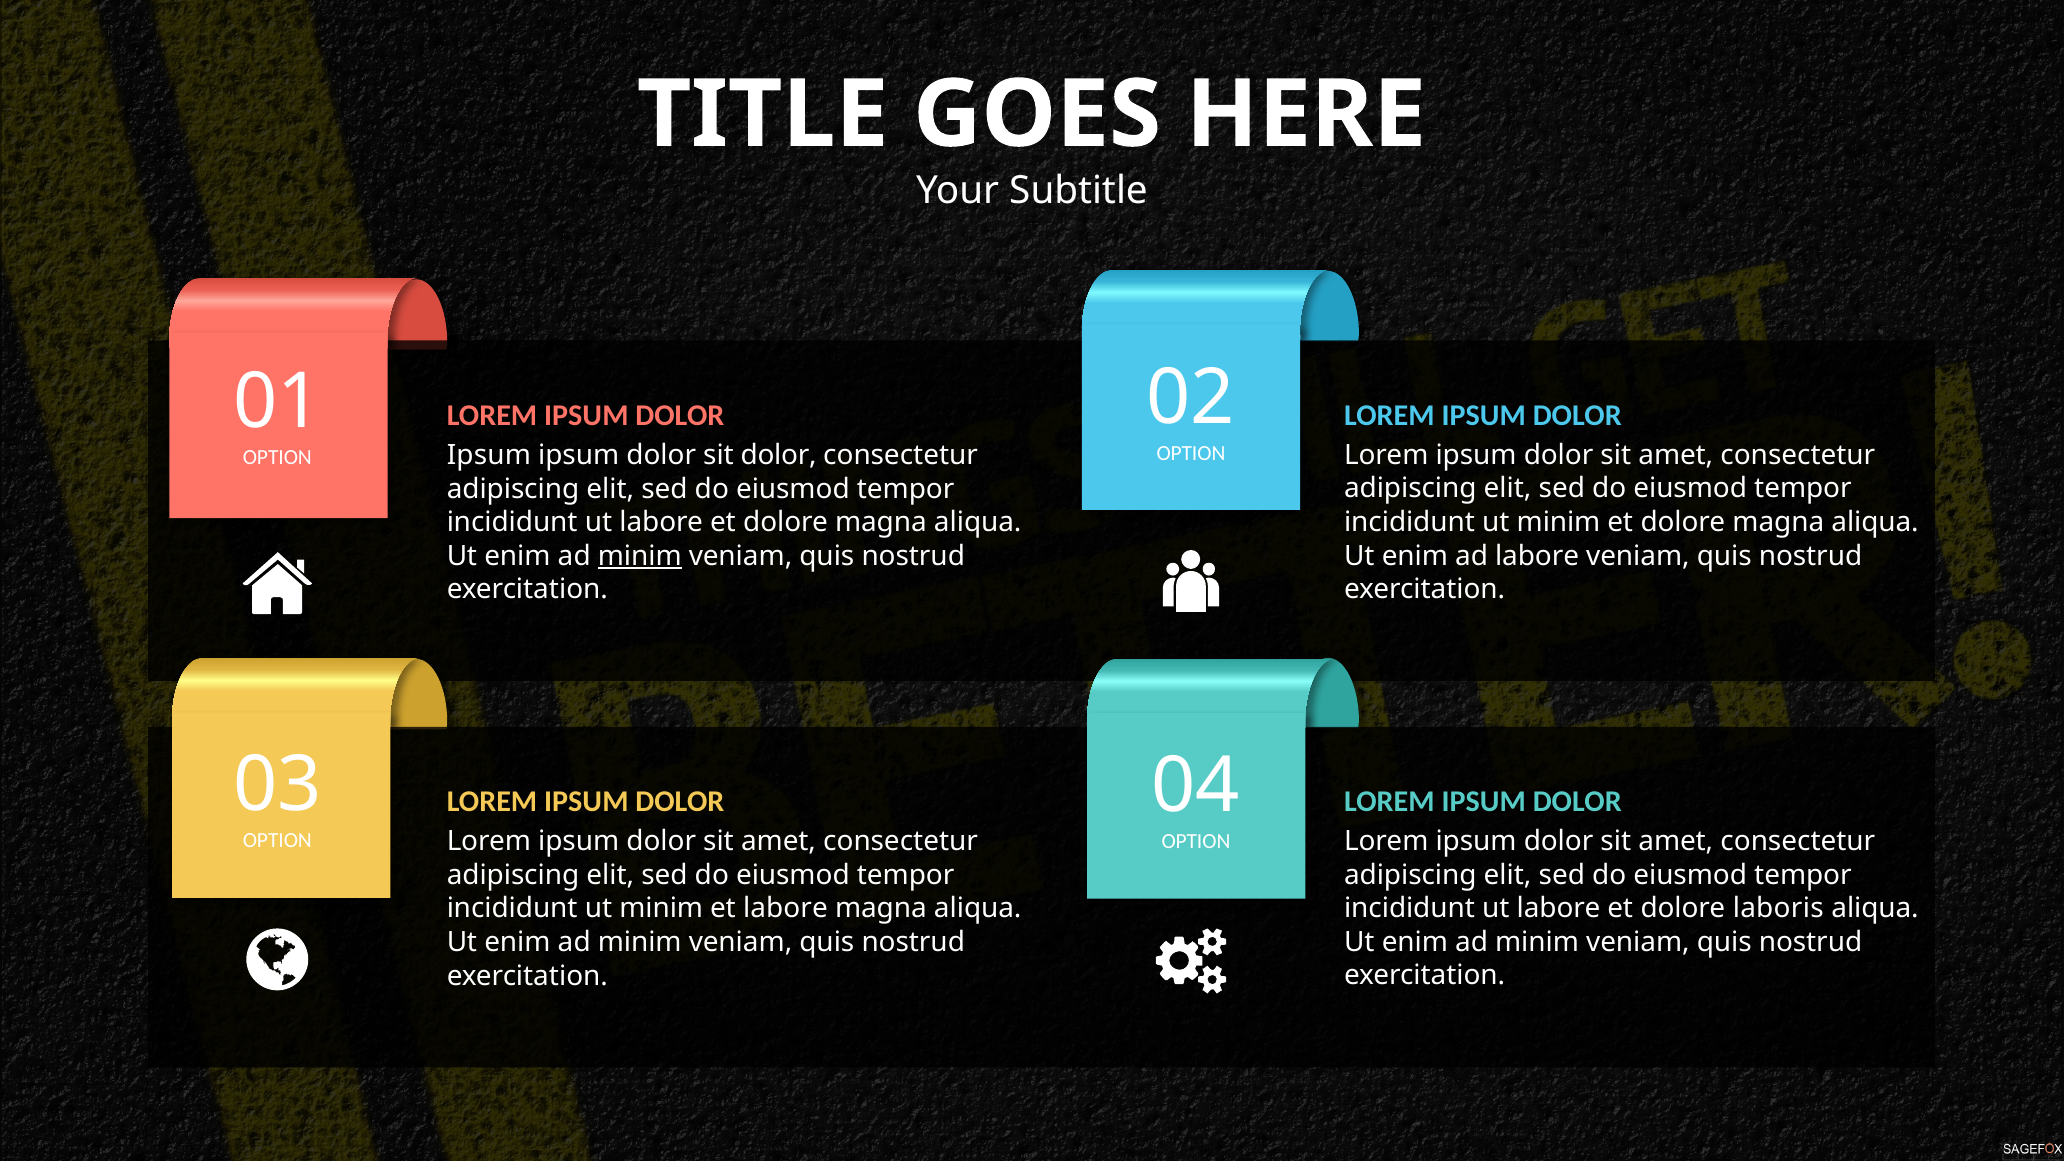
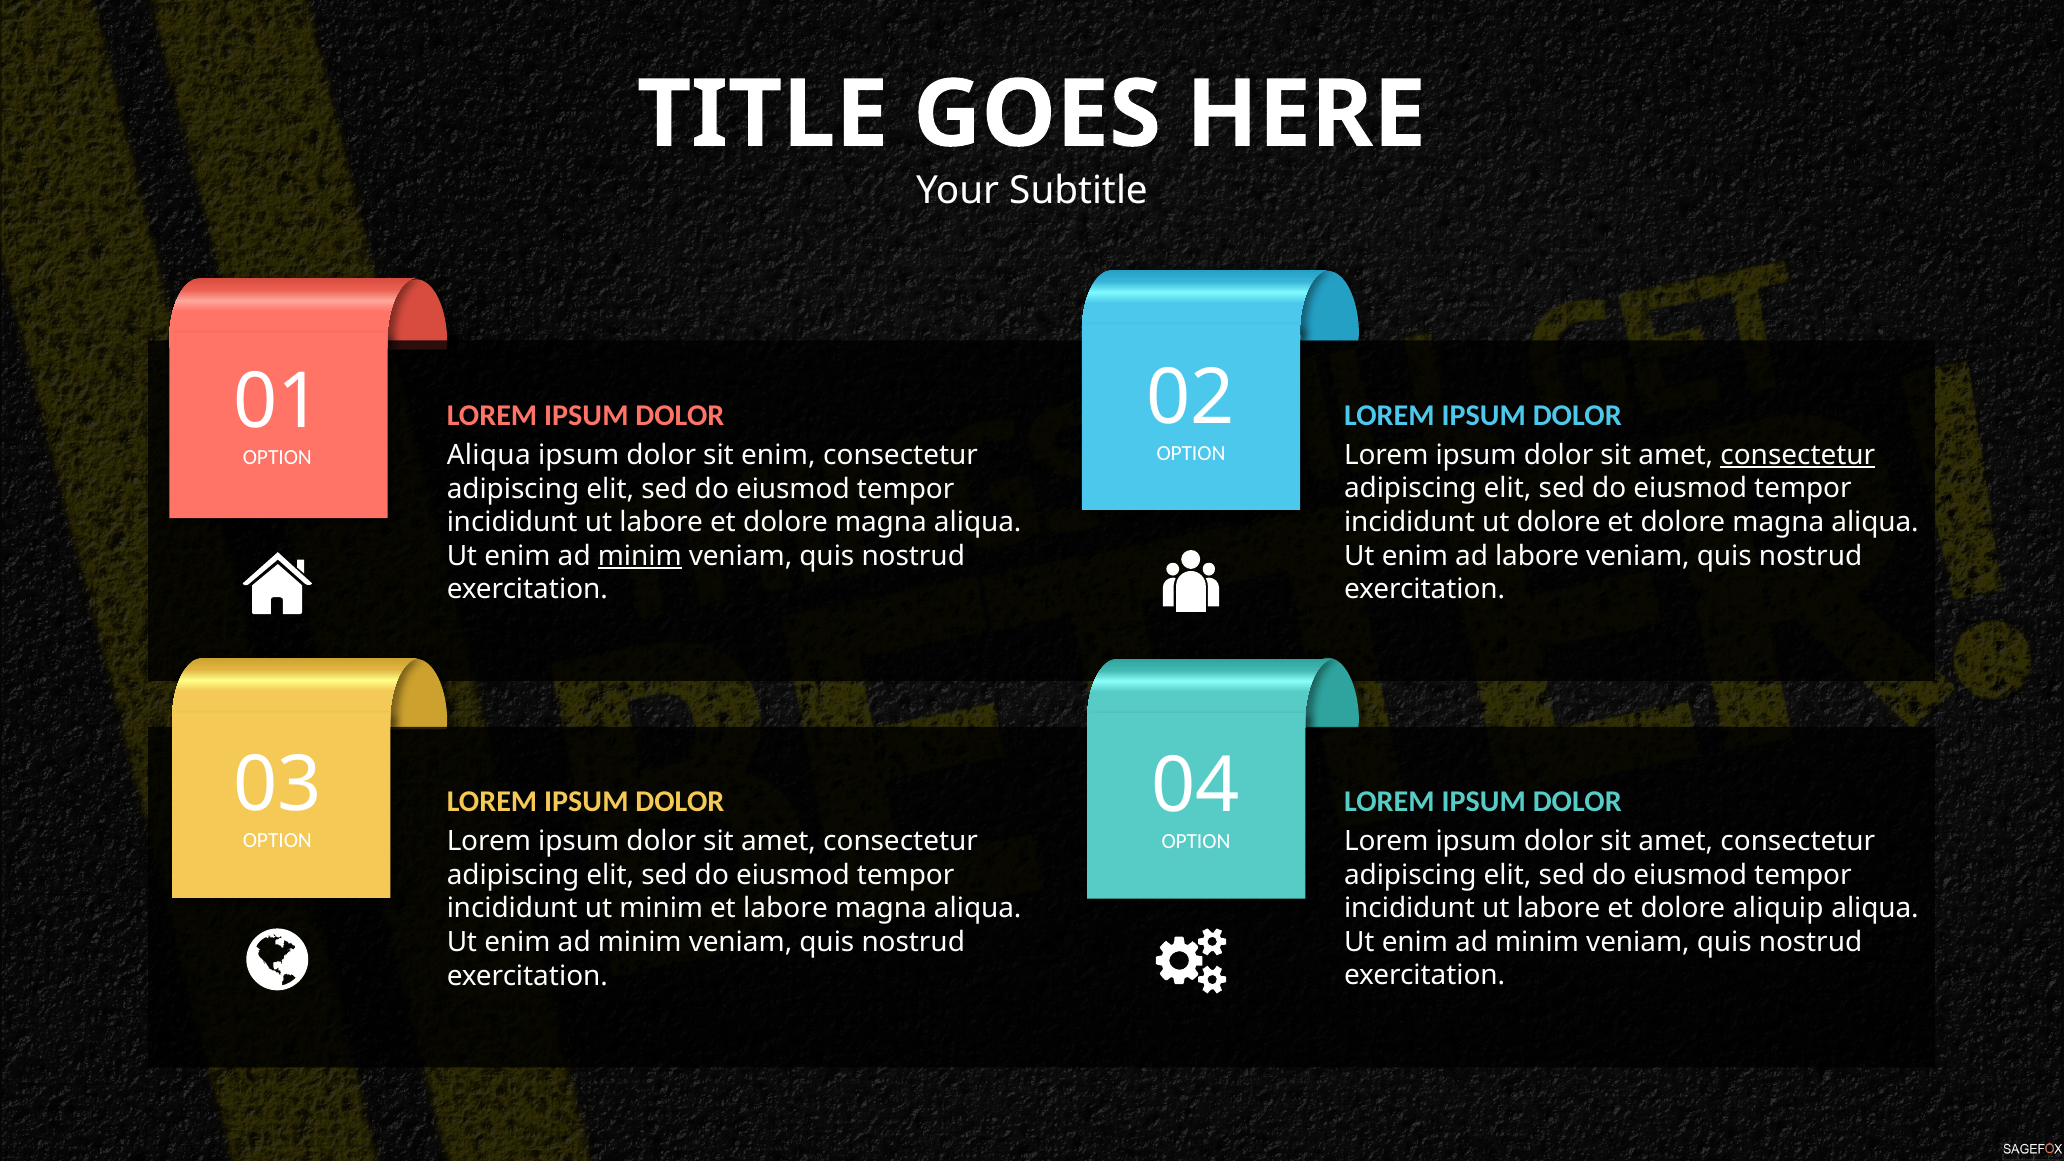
consectetur at (1798, 455) underline: none -> present
Ipsum at (489, 455): Ipsum -> Aliqua
sit dolor: dolor -> enim
minim at (1559, 522): minim -> dolore
laboris: laboris -> aliquip
